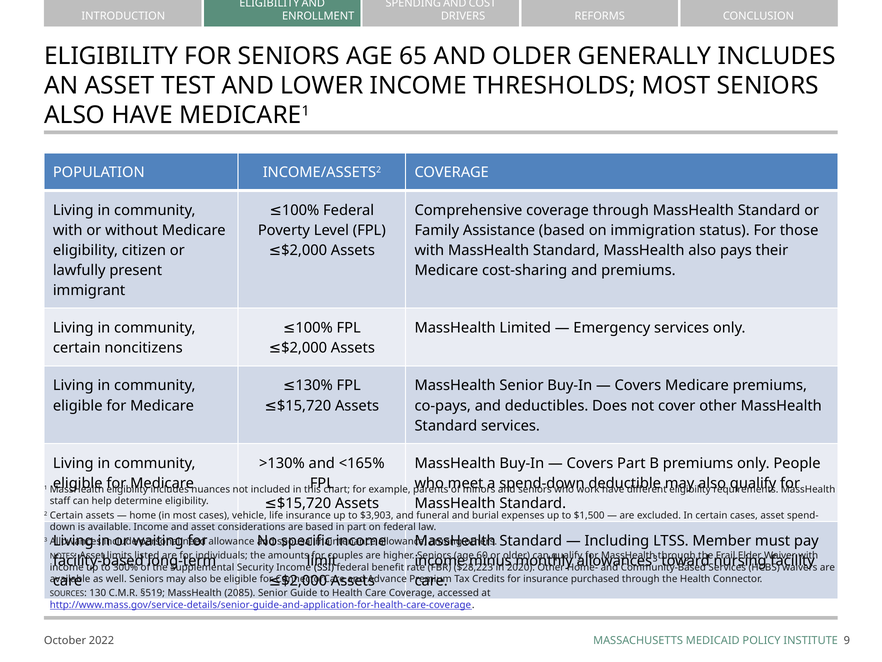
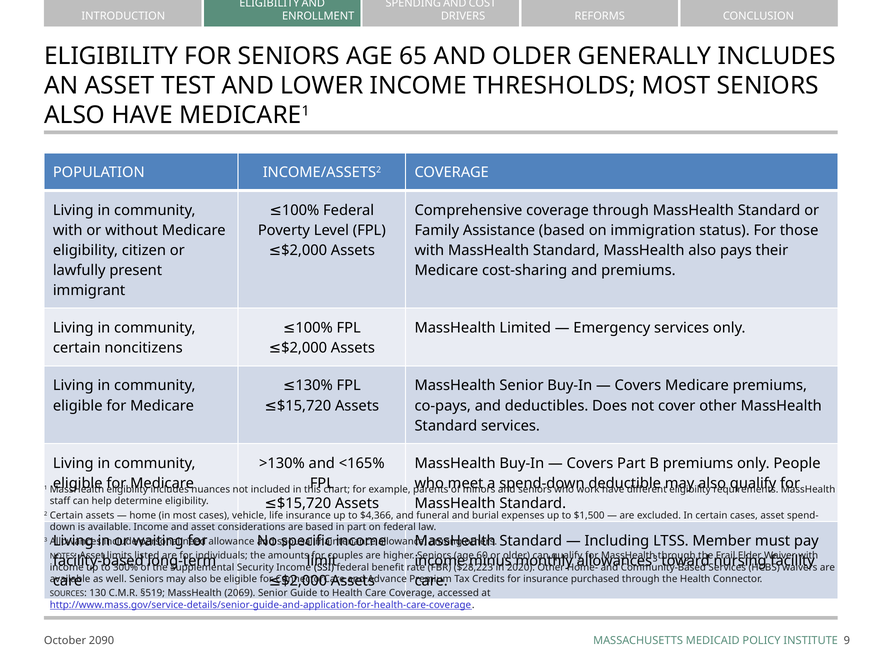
$3,903: $3,903 -> $4,366
2085: 2085 -> 2069
2022: 2022 -> 2090
